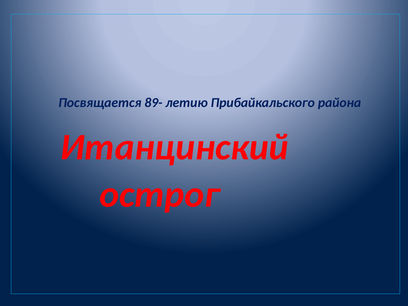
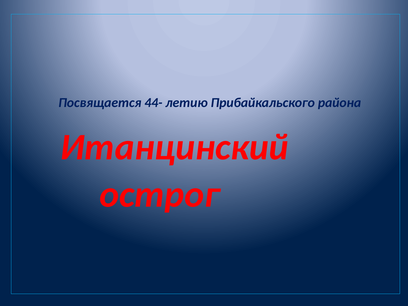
89-: 89- -> 44-
